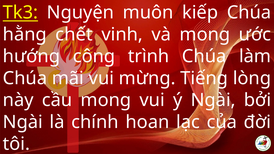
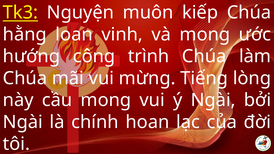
chết: chết -> loan
